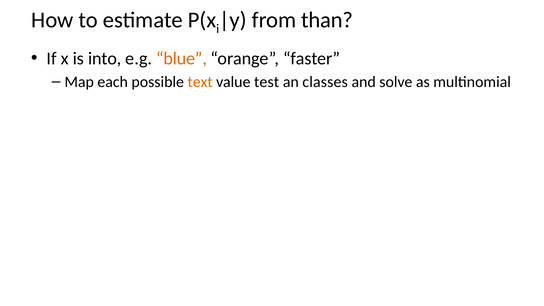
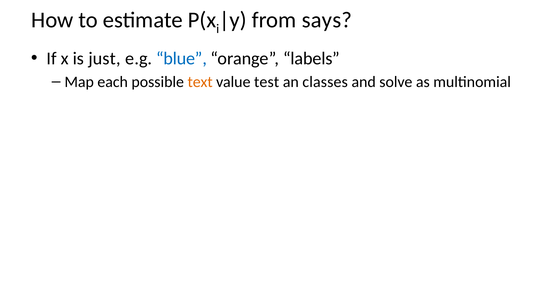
than: than -> says
into: into -> just
blue colour: orange -> blue
faster: faster -> labels
